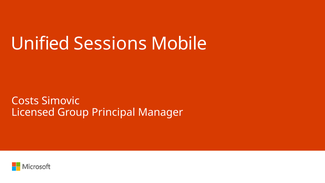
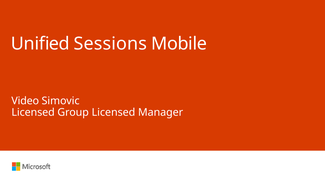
Costs: Costs -> Video
Group Principal: Principal -> Licensed
